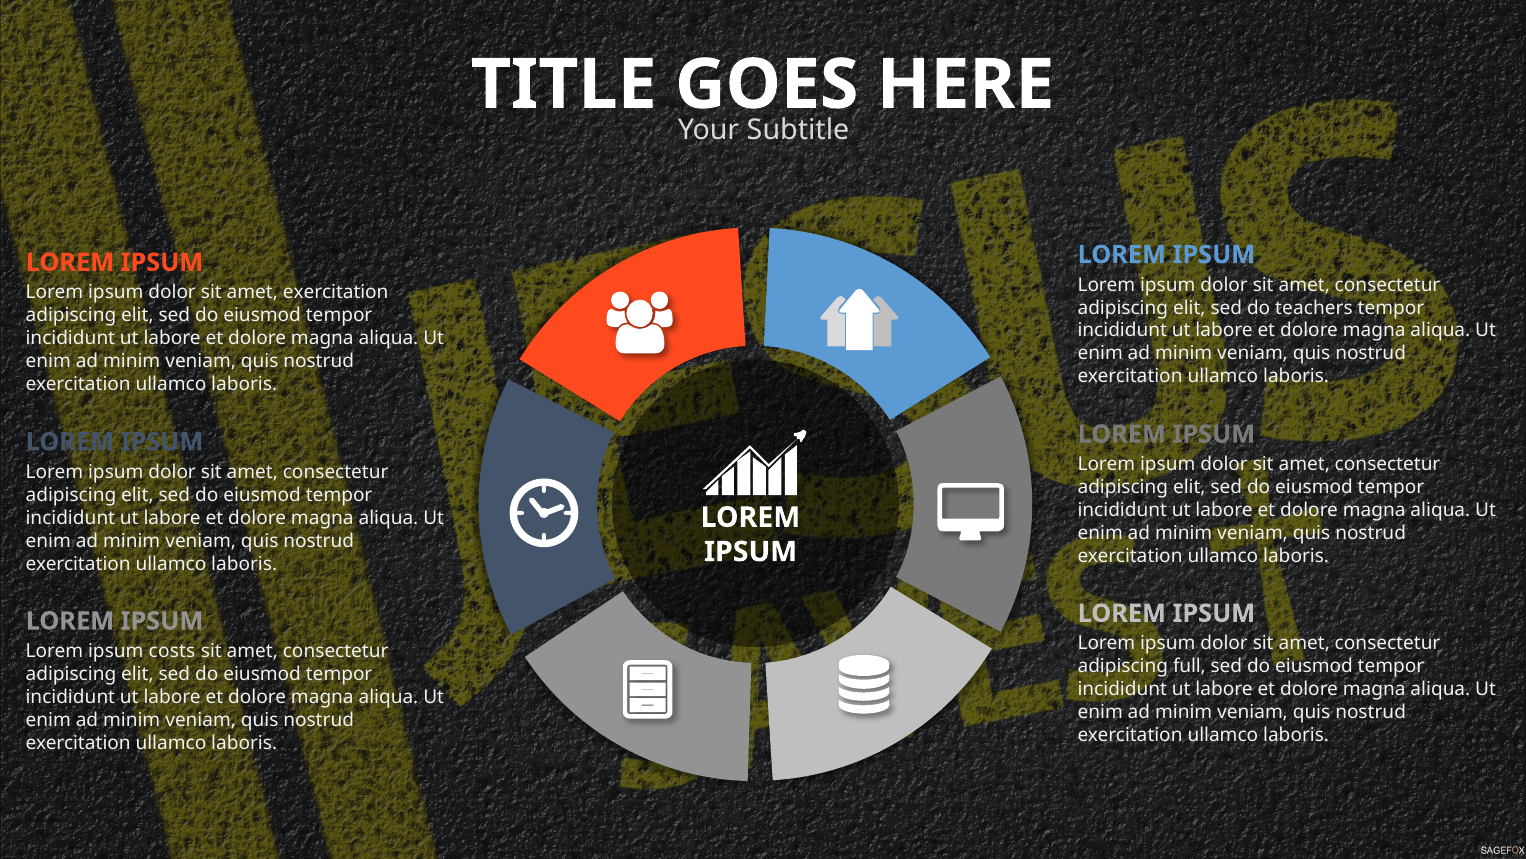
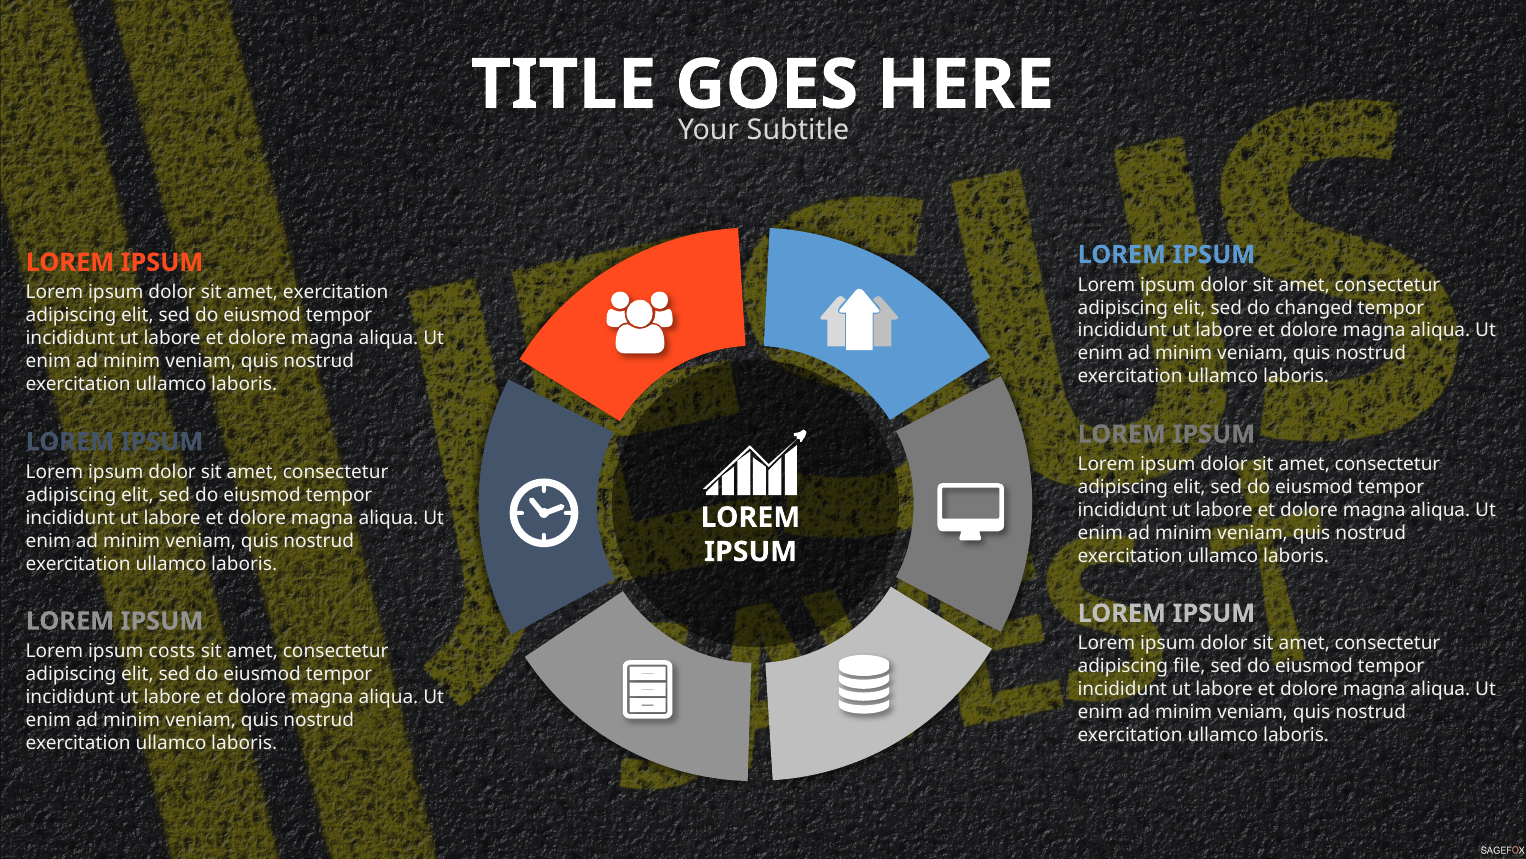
teachers: teachers -> changed
full: full -> file
